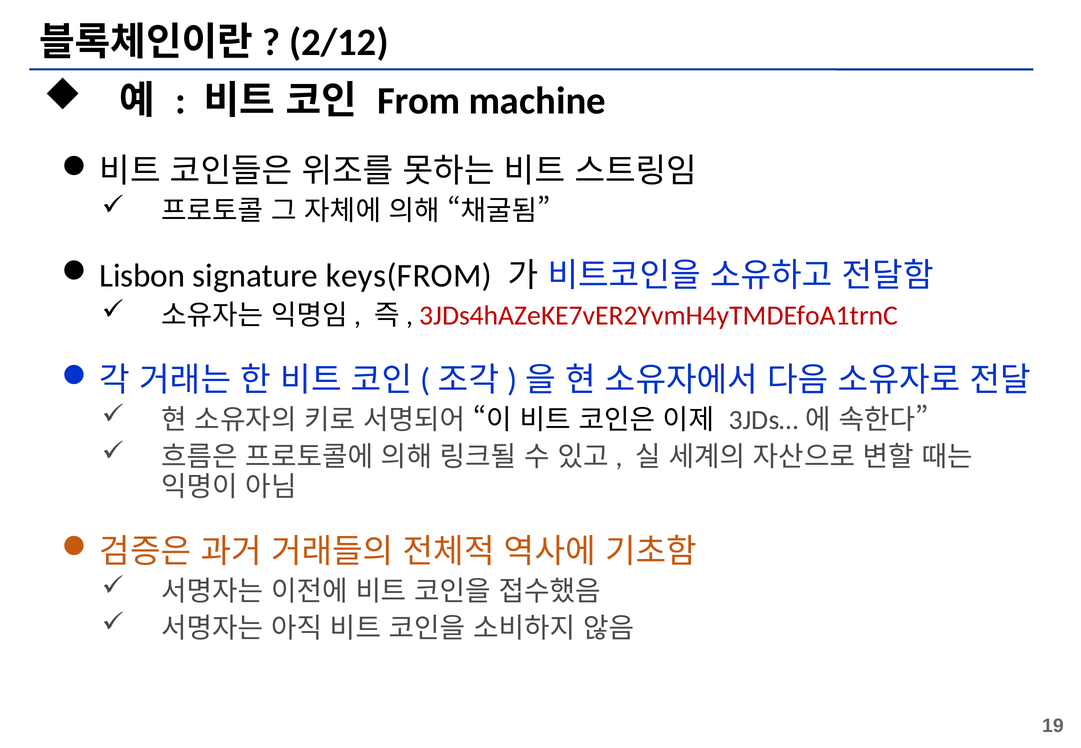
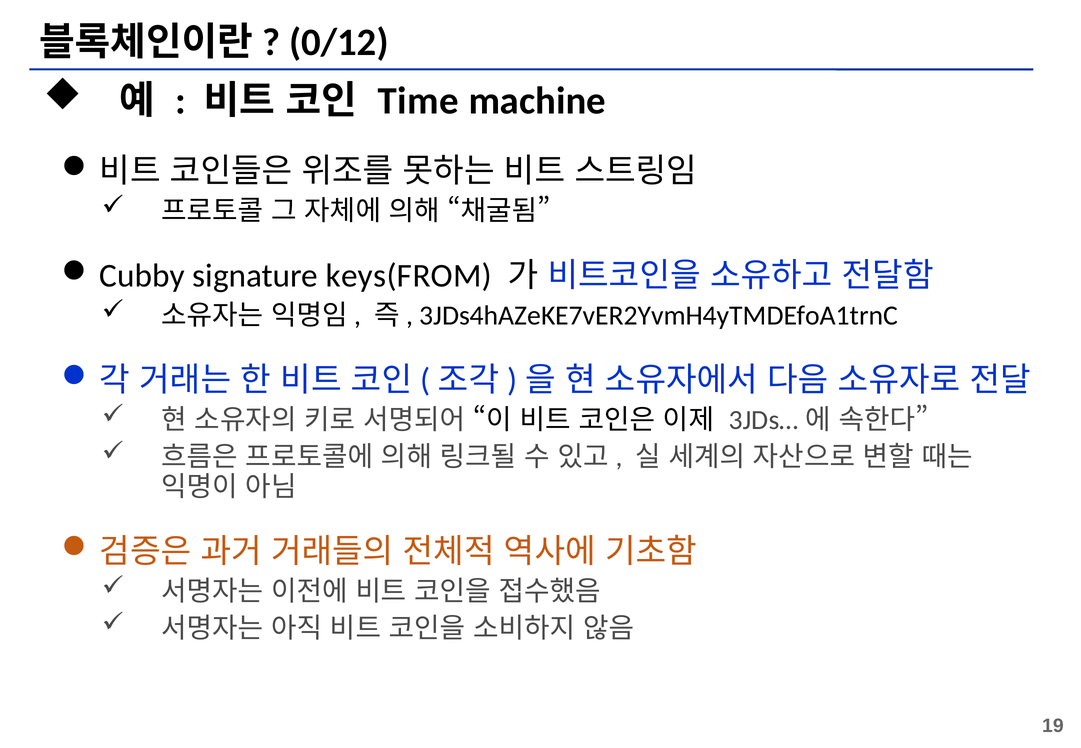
2/12: 2/12 -> 0/12
From: From -> Time
Lisbon: Lisbon -> Cubby
3JDs4hAZeKE7vER2YvmH4yTMDEfoA1trnC colour: red -> black
